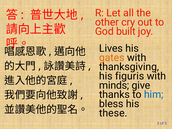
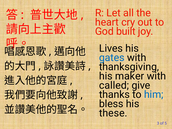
other: other -> heart
gates colour: orange -> blue
figuris: figuris -> maker
minds: minds -> called
